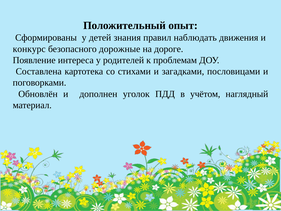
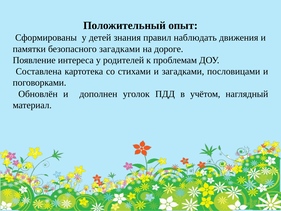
конкурс: конкурс -> памятки
безопасного дорожные: дорожные -> загадками
